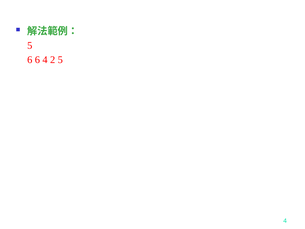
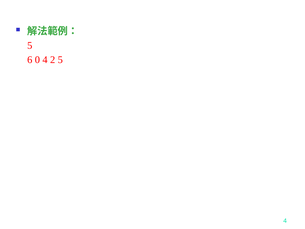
6 6: 6 -> 0
